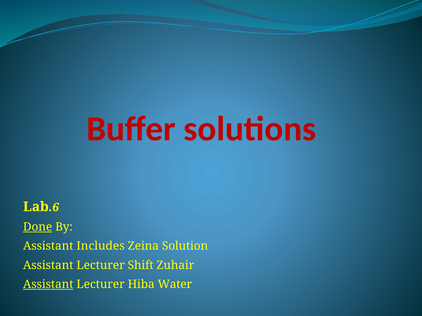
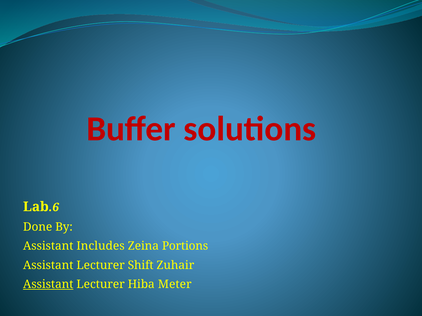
Done underline: present -> none
Solution: Solution -> Portions
Water: Water -> Meter
